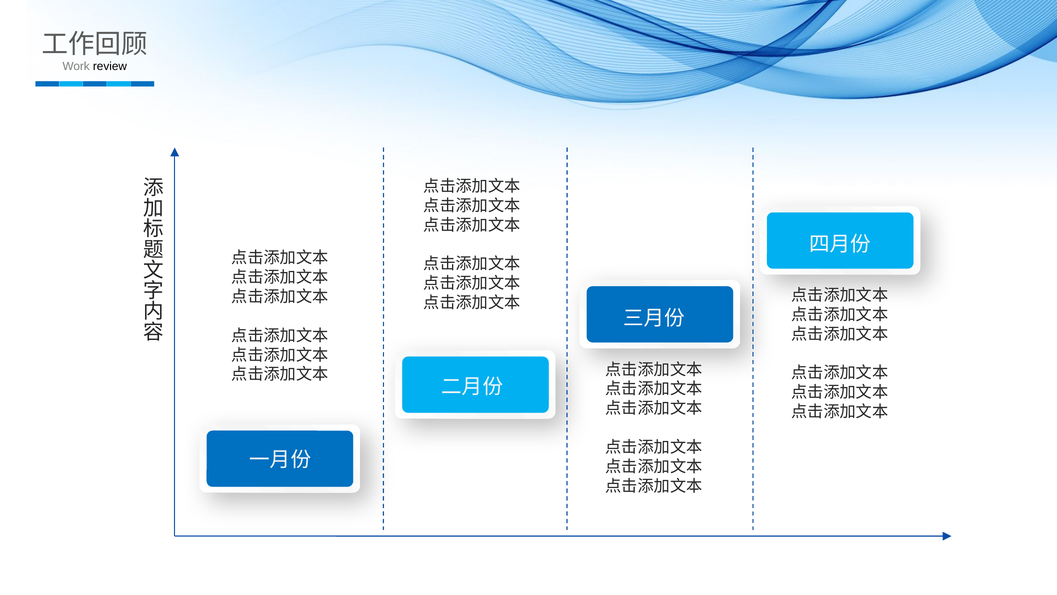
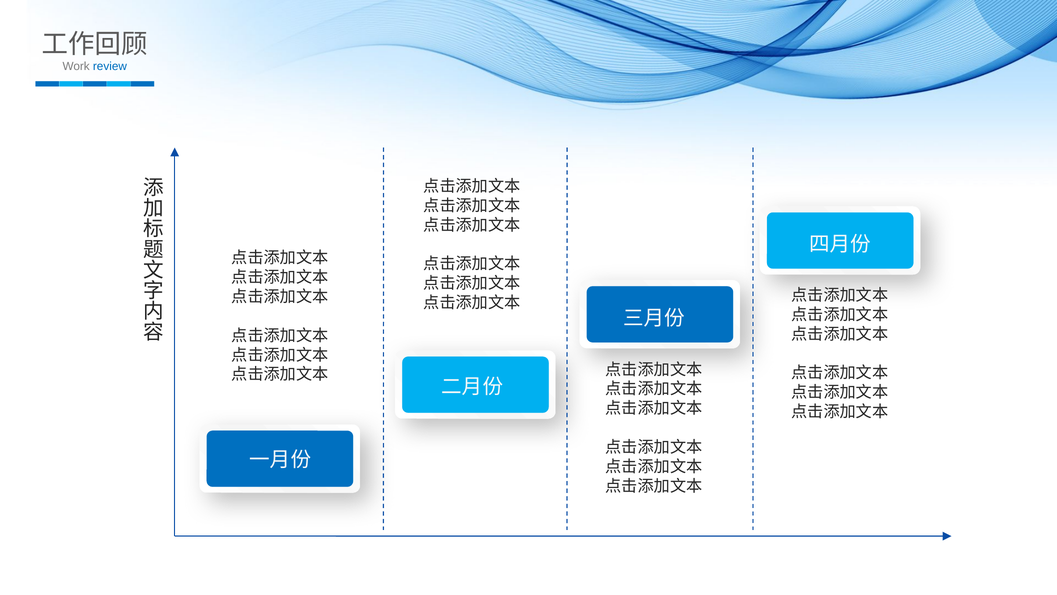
review colour: black -> blue
